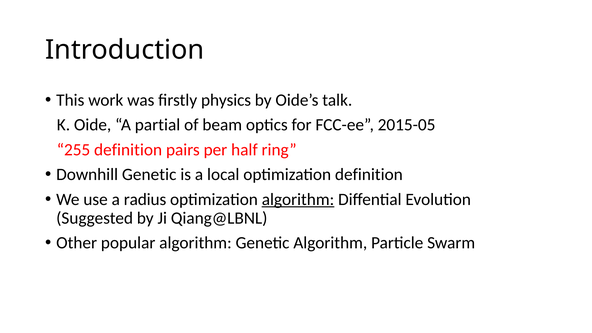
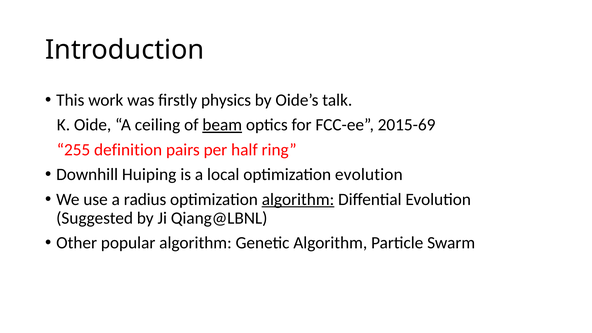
partial: partial -> ceiling
beam underline: none -> present
2015-05: 2015-05 -> 2015-69
Downhill Genetic: Genetic -> Huiping
optimization definition: definition -> evolution
